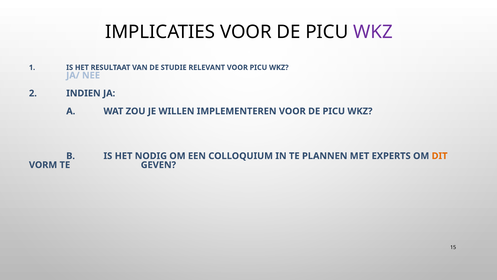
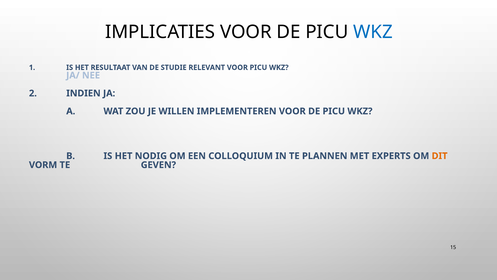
WKZ at (373, 32) colour: purple -> blue
